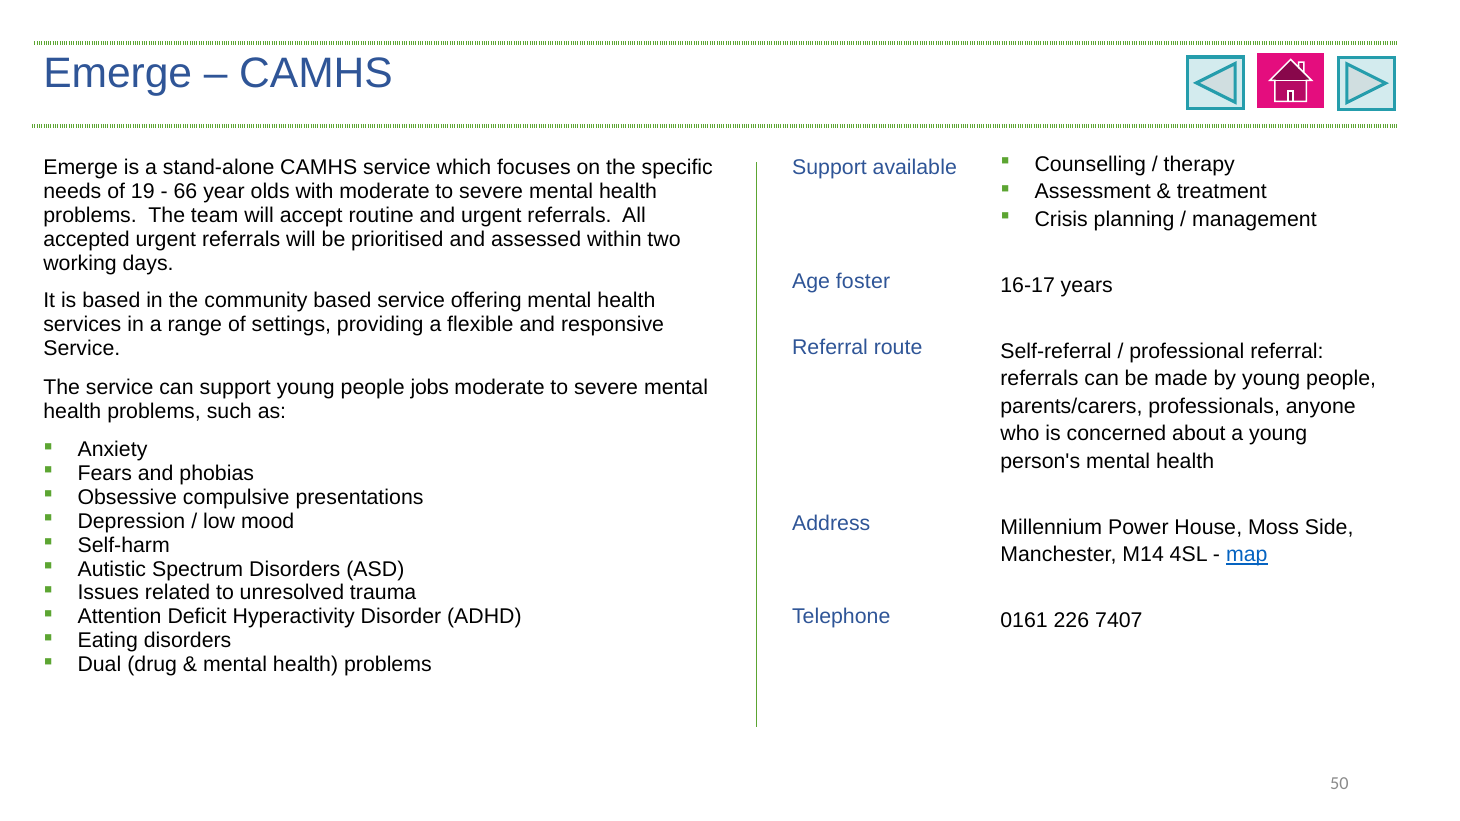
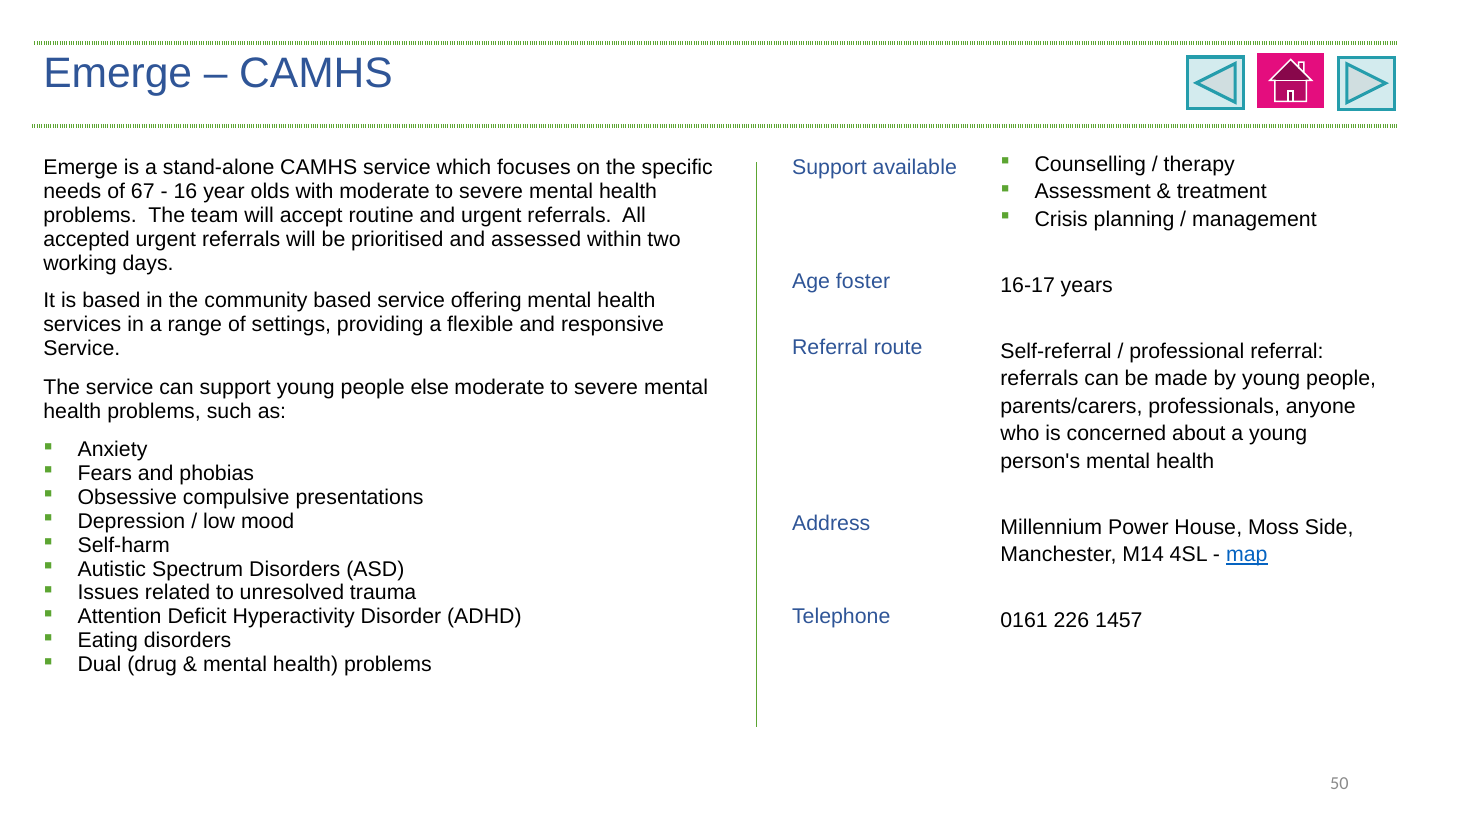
19: 19 -> 67
66: 66 -> 16
jobs: jobs -> else
7407: 7407 -> 1457
